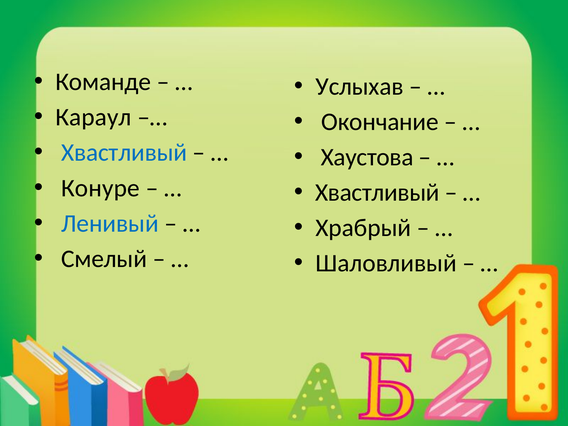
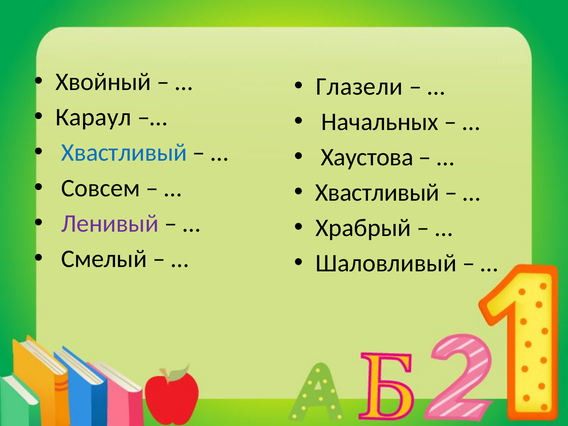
Команде: Команде -> Хвойный
Услыхав: Услыхав -> Глазели
Окончание: Окончание -> Начальных
Конуре: Конуре -> Совсем
Ленивый colour: blue -> purple
